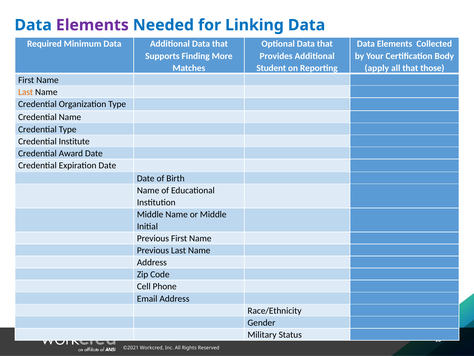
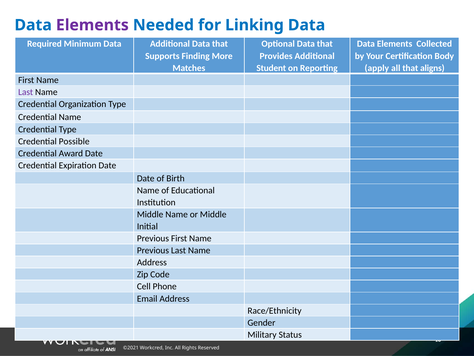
those: those -> aligns
Last at (26, 92) colour: orange -> purple
Institute: Institute -> Possible
